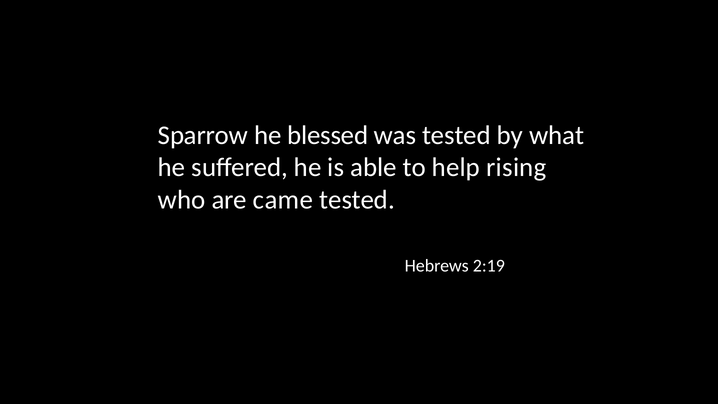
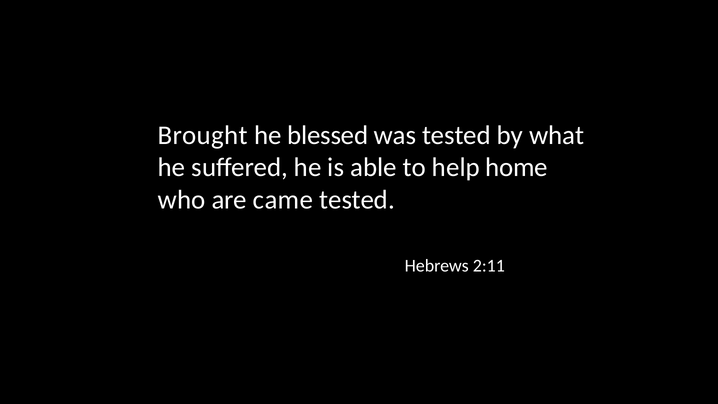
Sparrow: Sparrow -> Brought
rising: rising -> home
2:19: 2:19 -> 2:11
